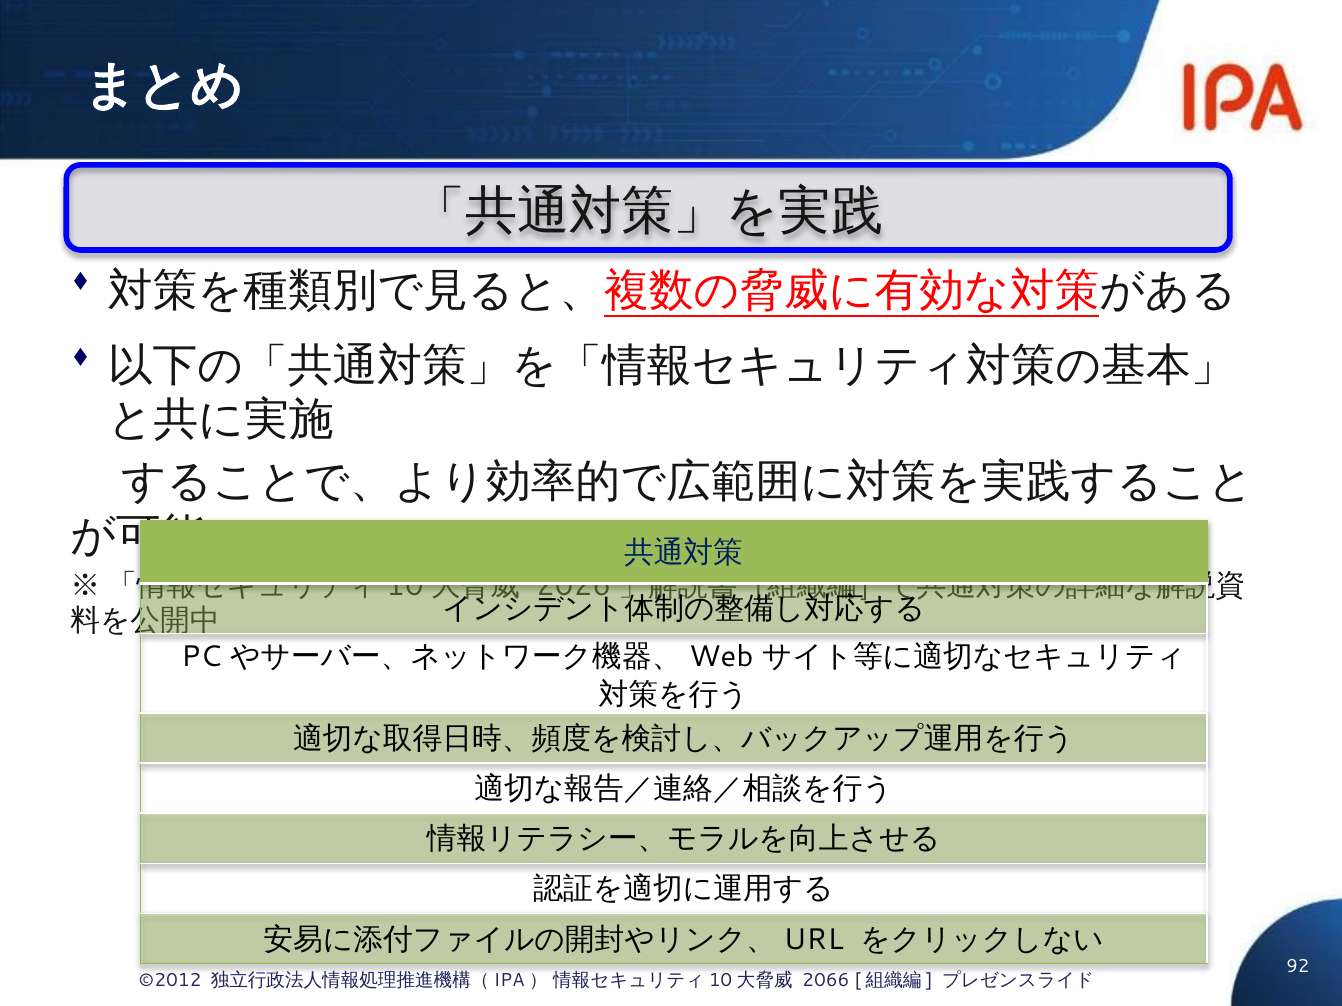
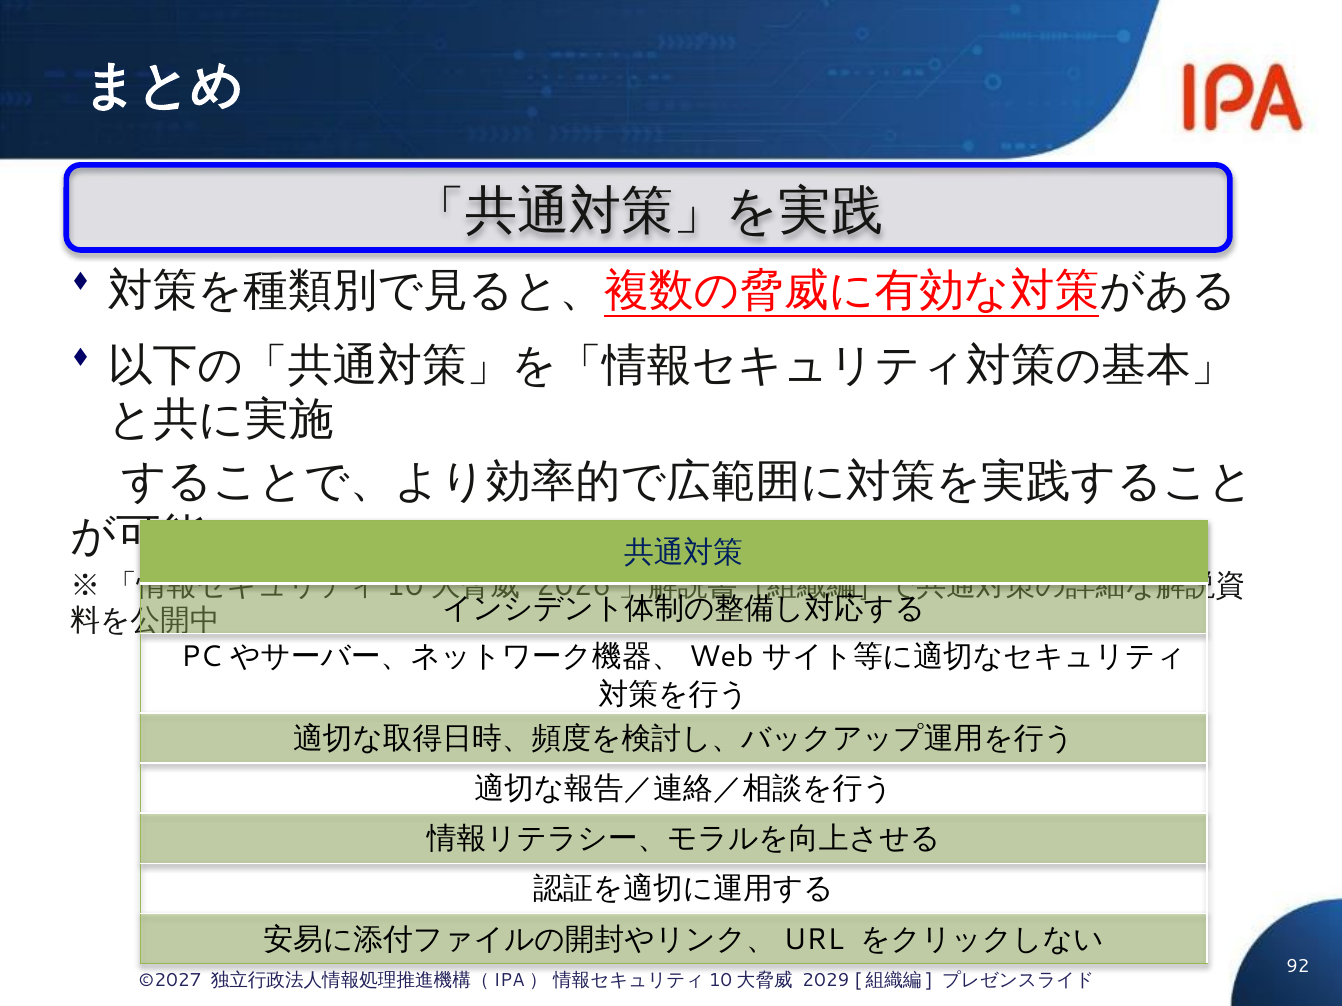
©2012: ©2012 -> ©2027
2066: 2066 -> 2029
